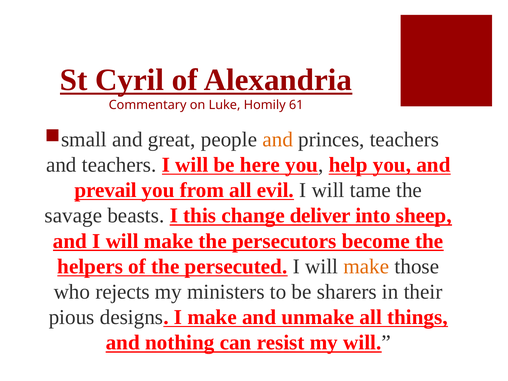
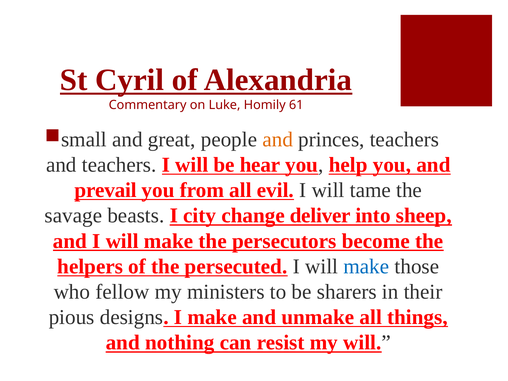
here: here -> hear
this: this -> city
make at (366, 266) colour: orange -> blue
rejects: rejects -> fellow
